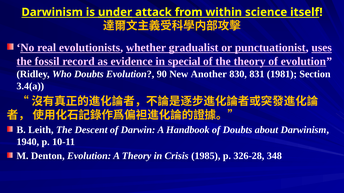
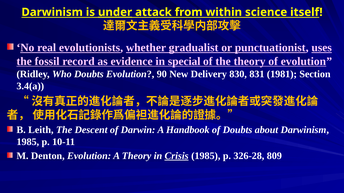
Another: Another -> Delivery
1940 at (28, 142): 1940 -> 1985
Crisis underline: none -> present
348: 348 -> 809
